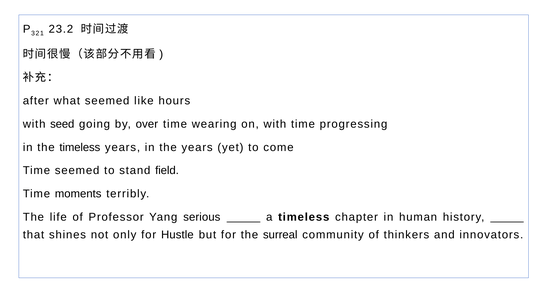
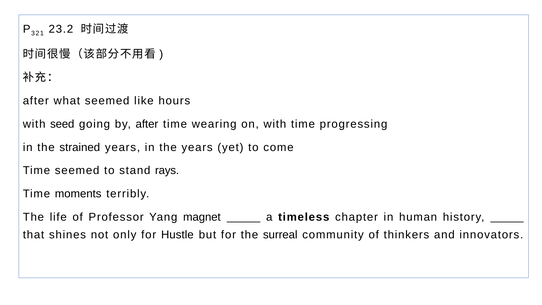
by over: over -> after
the timeless: timeless -> strained
field: field -> rays
serious: serious -> magnet
